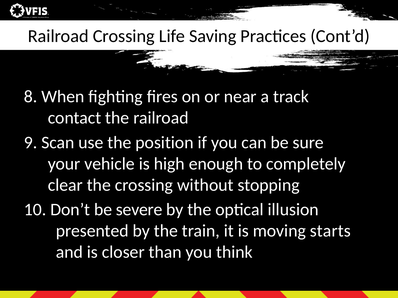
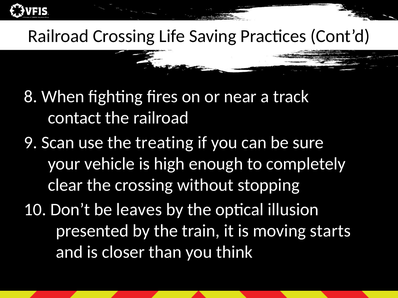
position: position -> treating
severe: severe -> leaves
